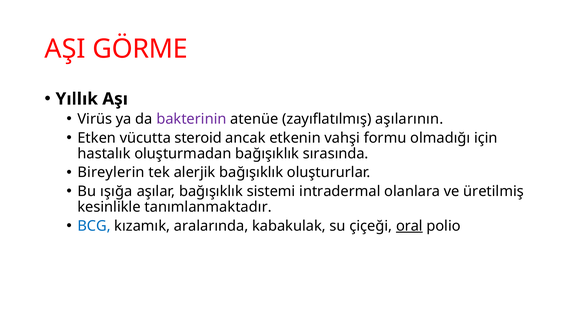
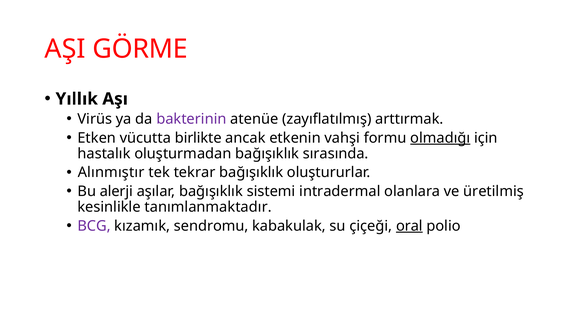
aşılarının: aşılarının -> arttırmak
steroid: steroid -> birlikte
olmadığı underline: none -> present
Bireylerin: Bireylerin -> Alınmıştır
alerjik: alerjik -> tekrar
ışığa: ışığa -> alerji
BCG colour: blue -> purple
aralarında: aralarında -> sendromu
